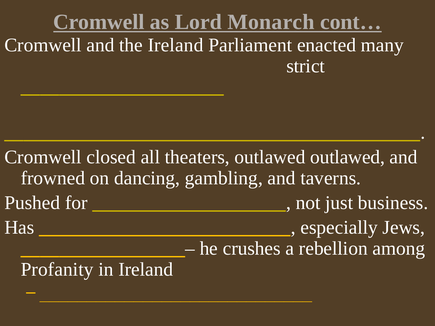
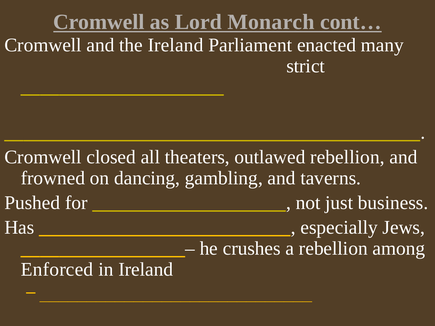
outlawed outlawed: outlawed -> rebellion
Profanity: Profanity -> Enforced
